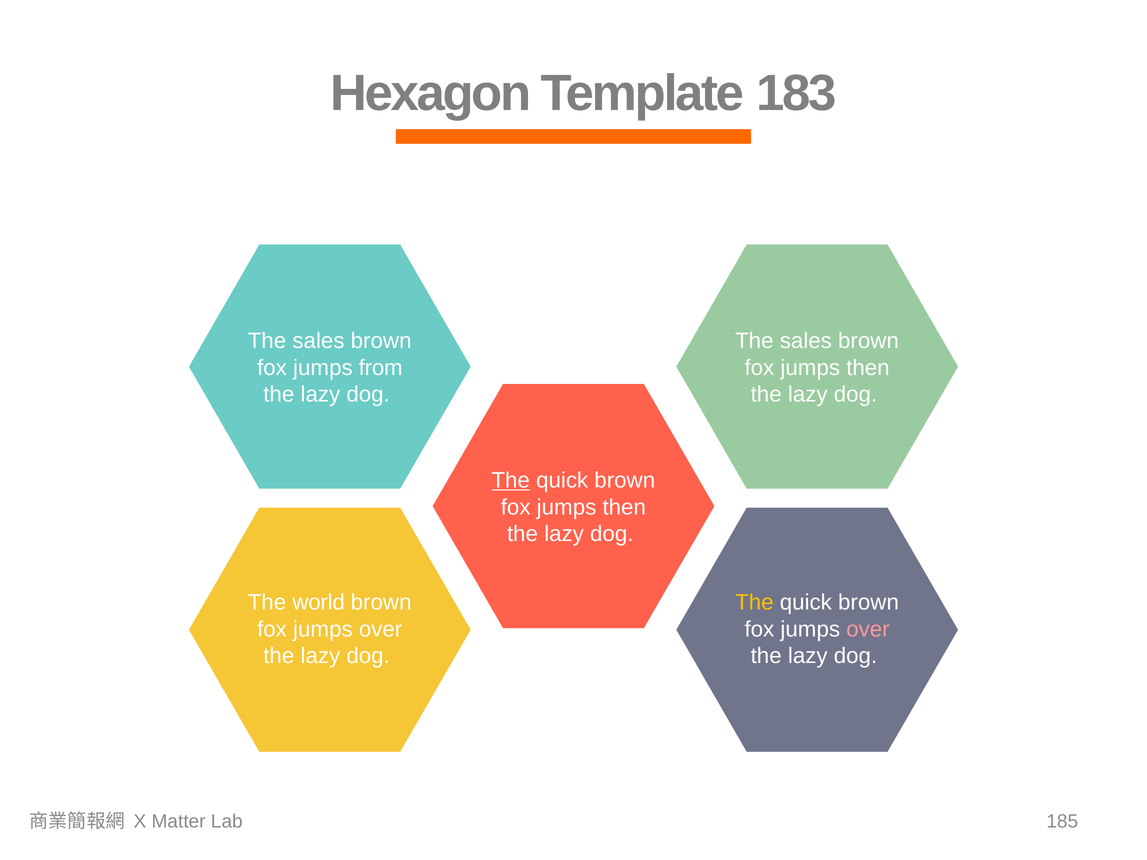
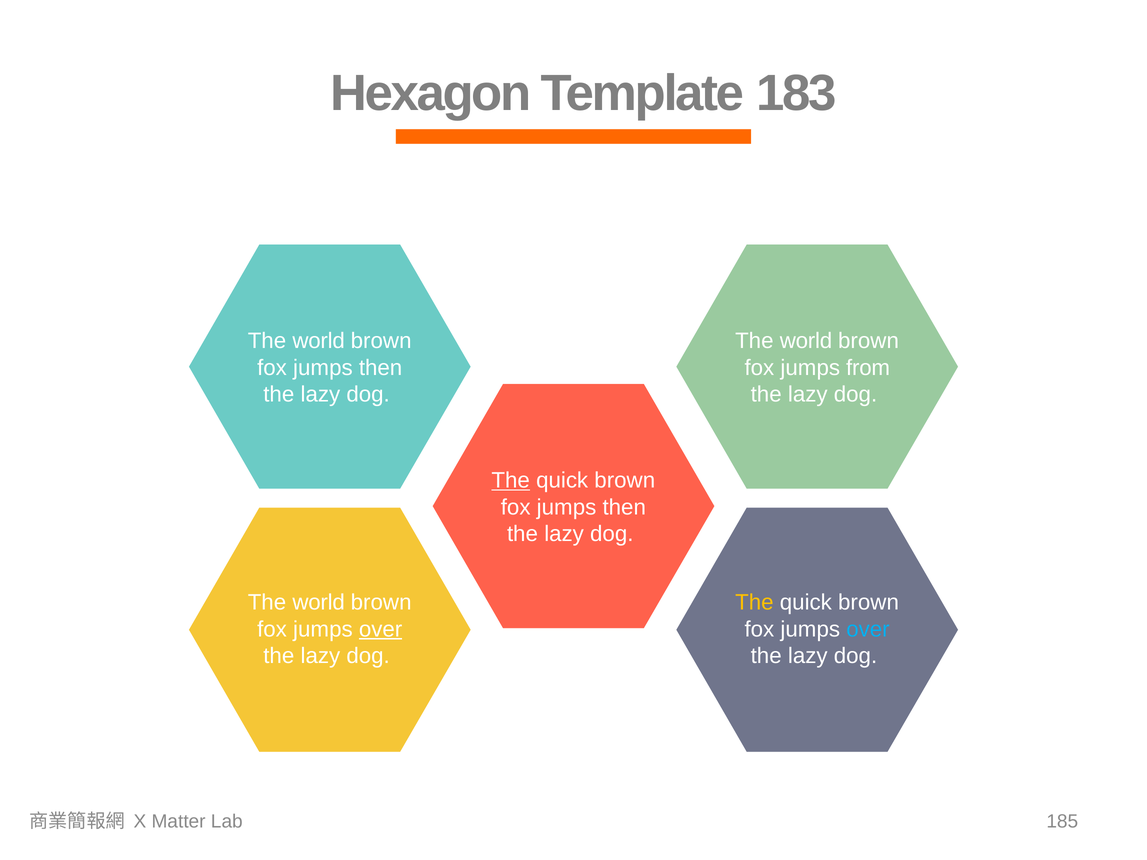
sales at (318, 341): sales -> world
sales at (806, 341): sales -> world
from at (381, 368): from -> then
then at (868, 368): then -> from
over at (381, 629) underline: none -> present
over at (868, 629) colour: pink -> light blue
